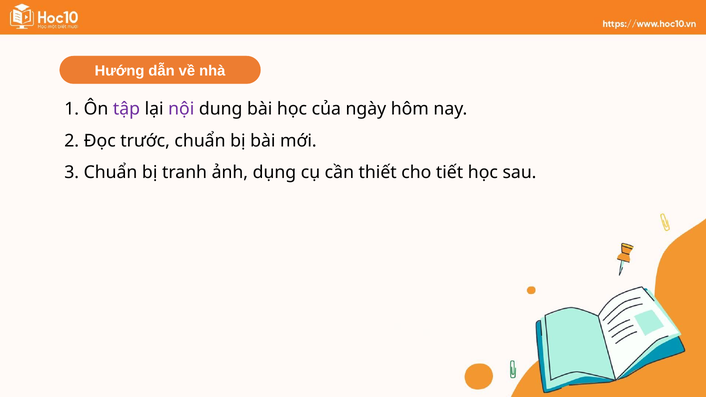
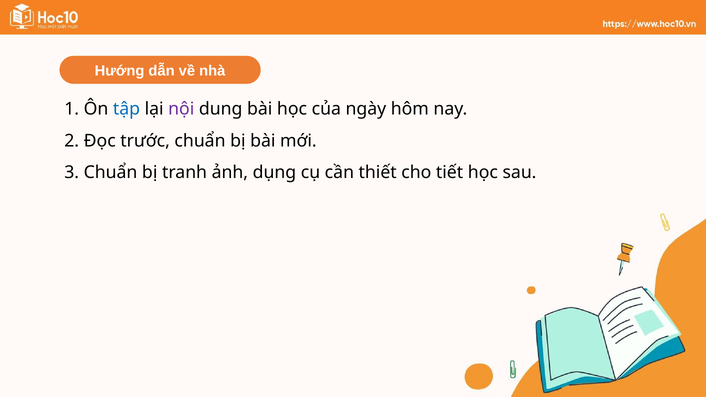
tập colour: purple -> blue
